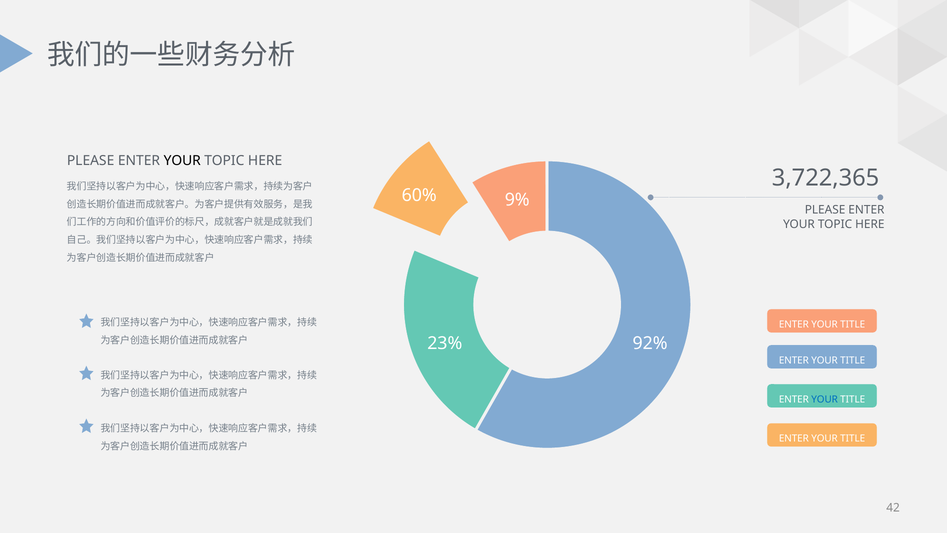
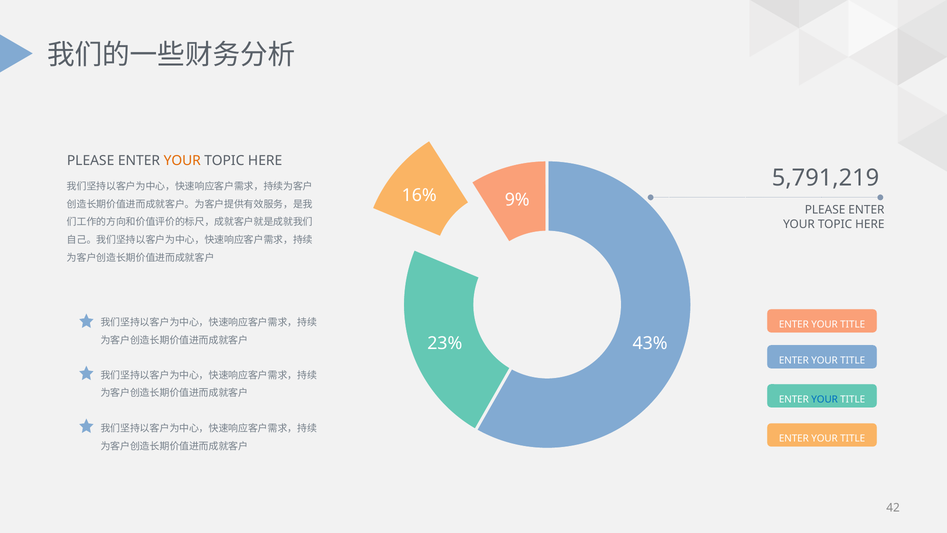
YOUR at (182, 161) colour: black -> orange
3,722,365: 3,722,365 -> 5,791,219
60%: 60% -> 16%
92%: 92% -> 43%
